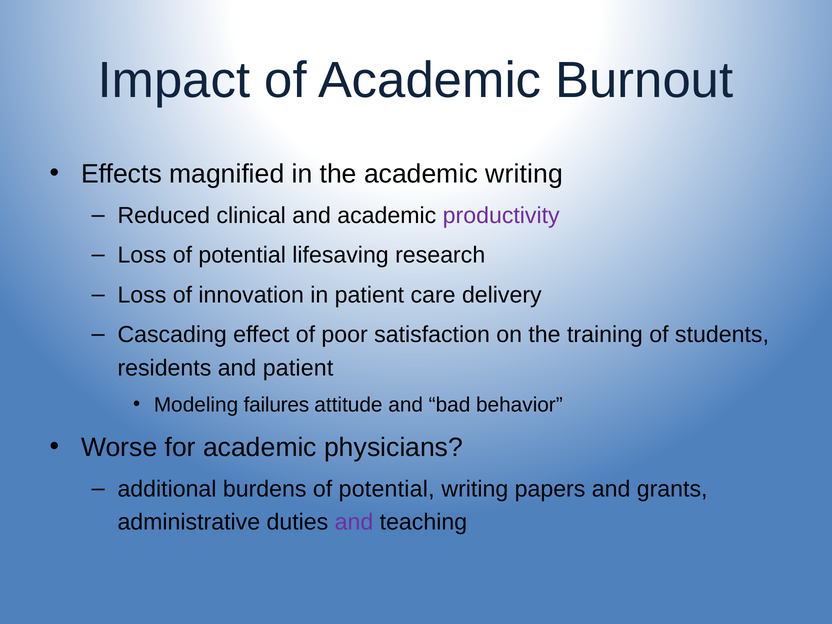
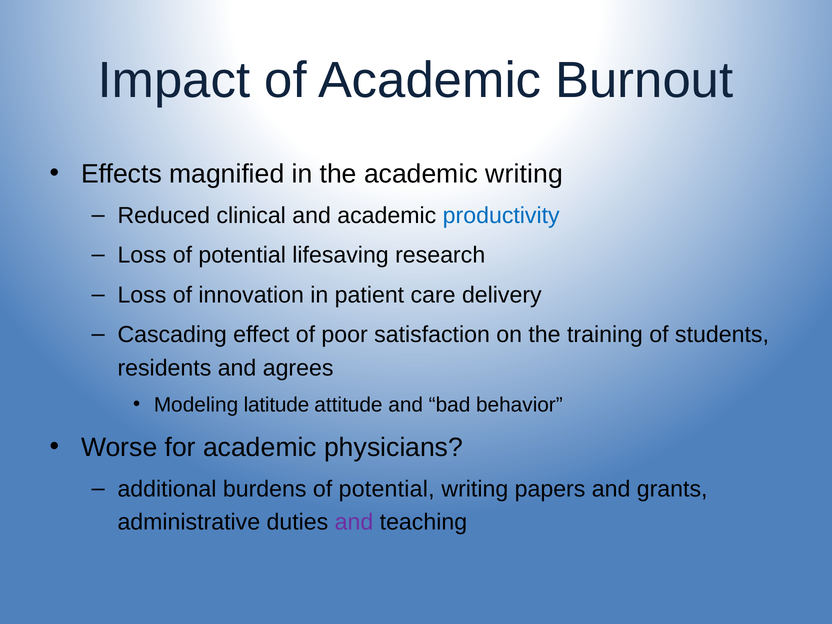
productivity colour: purple -> blue
and patient: patient -> agrees
failures: failures -> latitude
